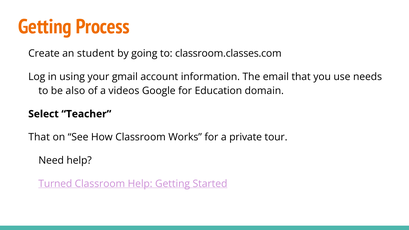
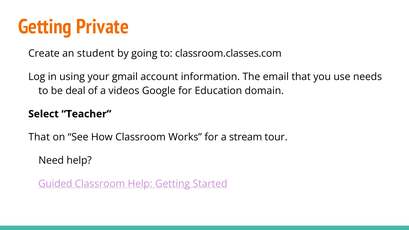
Process: Process -> Private
also: also -> deal
private: private -> stream
Turned: Turned -> Guided
